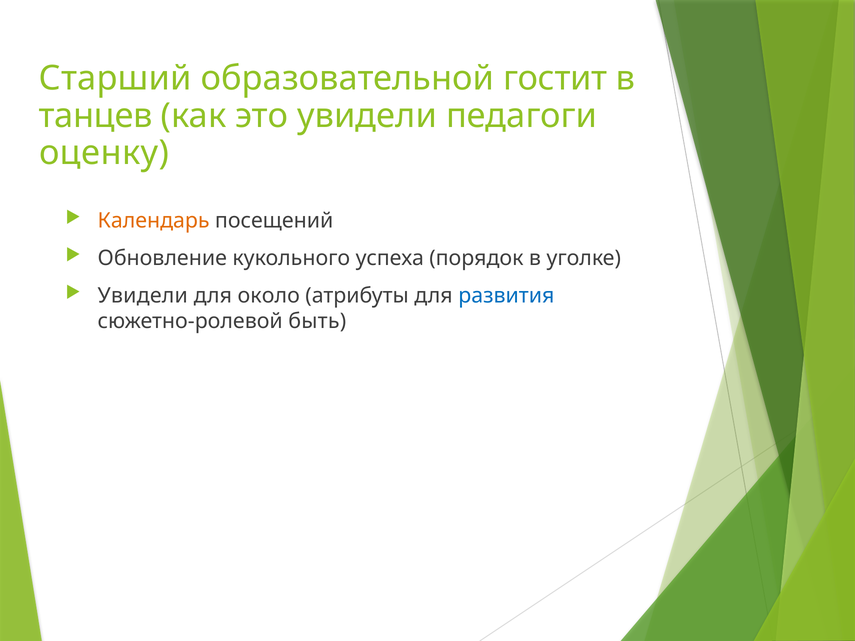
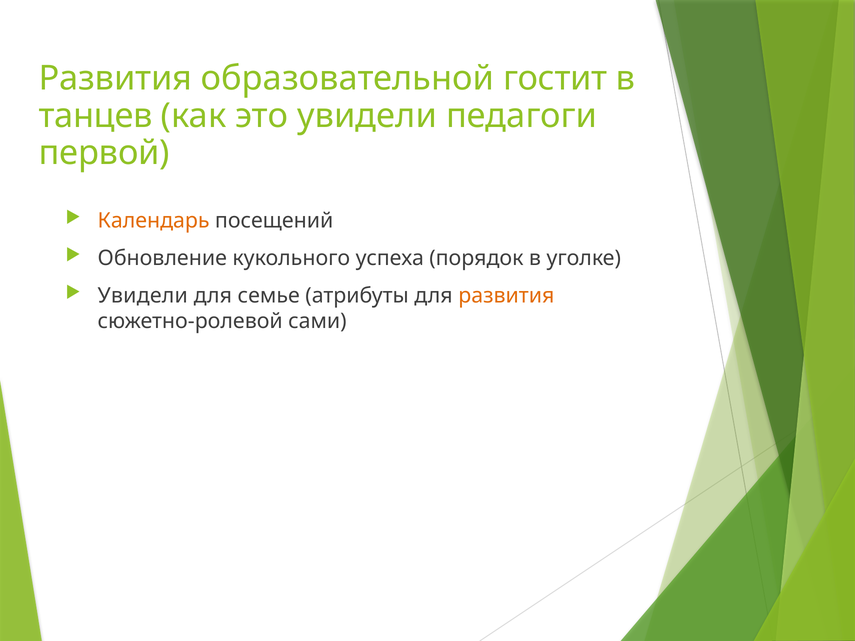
Старший at (115, 79): Старший -> Развития
оценку: оценку -> первой
около: около -> семье
развития at (506, 296) colour: blue -> orange
быть: быть -> сами
